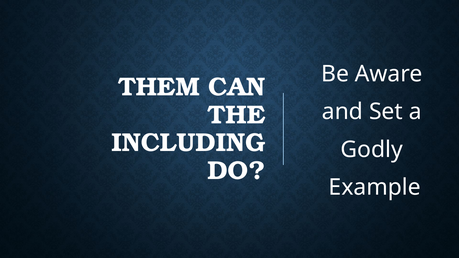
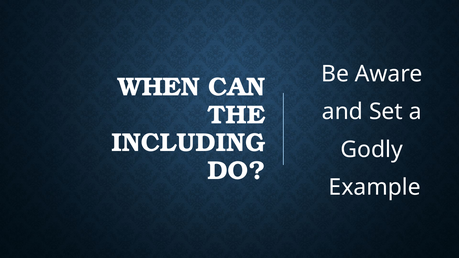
THEM: THEM -> WHEN
